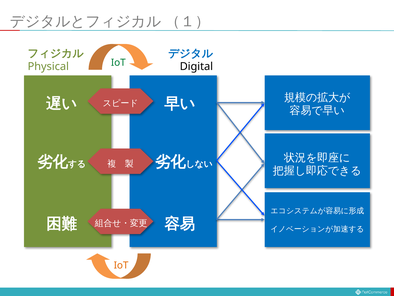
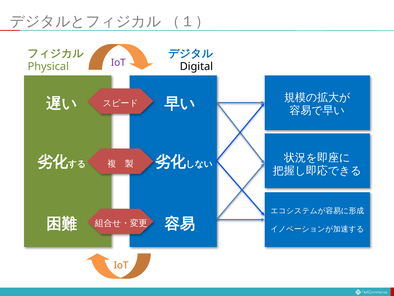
IoT at (118, 63) colour: green -> purple
